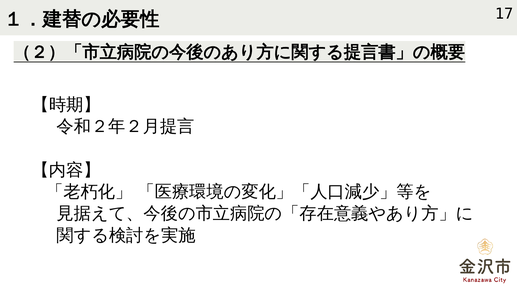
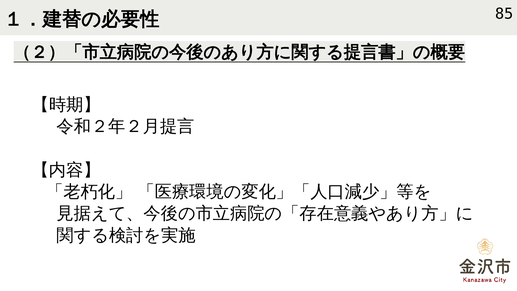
17: 17 -> 85
